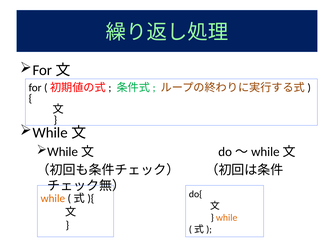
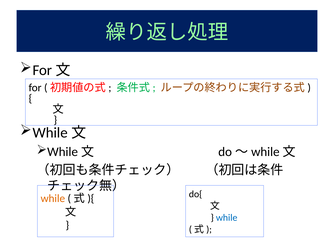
while at (227, 217) colour: orange -> blue
